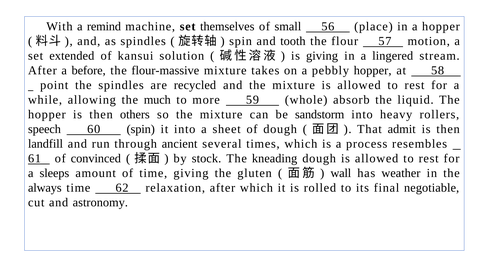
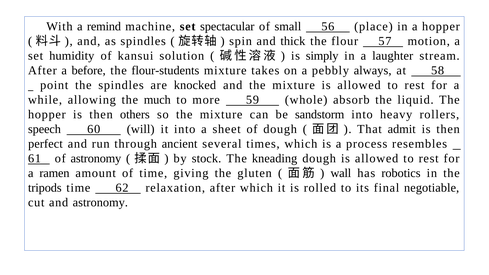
themselves: themselves -> spectacular
tooth: tooth -> thick
extended: extended -> humidity
is giving: giving -> simply
lingered: lingered -> laughter
flour-massive: flour-massive -> flour-students
pebbly hopper: hopper -> always
recycled: recycled -> knocked
60 spin: spin -> will
landfill: landfill -> perfect
of convinced: convinced -> astronomy
sleeps: sleeps -> ramen
weather: weather -> robotics
always: always -> tripods
